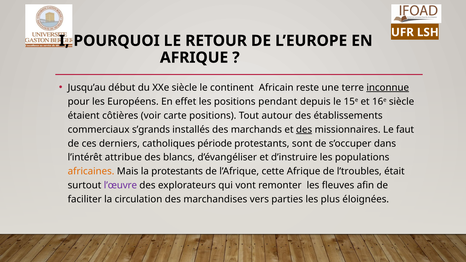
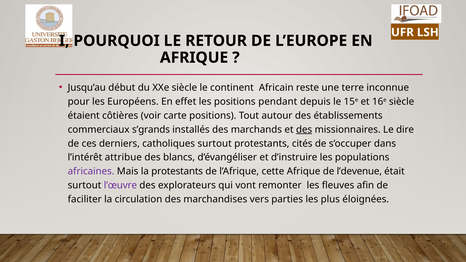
inconnue underline: present -> none
faut: faut -> dire
catholiques période: période -> surtout
sont: sont -> cités
africaines colour: orange -> purple
l’troubles: l’troubles -> l’devenue
